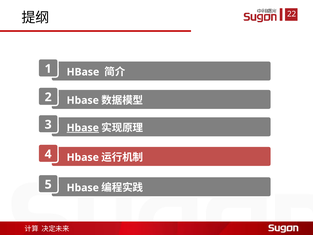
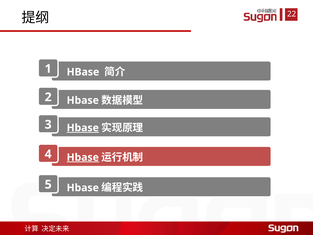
Hbase at (83, 157) underline: none -> present
